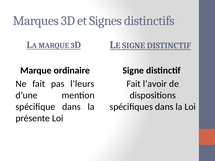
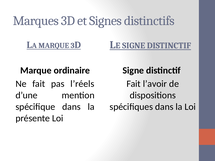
l’leurs: l’leurs -> l’réels
